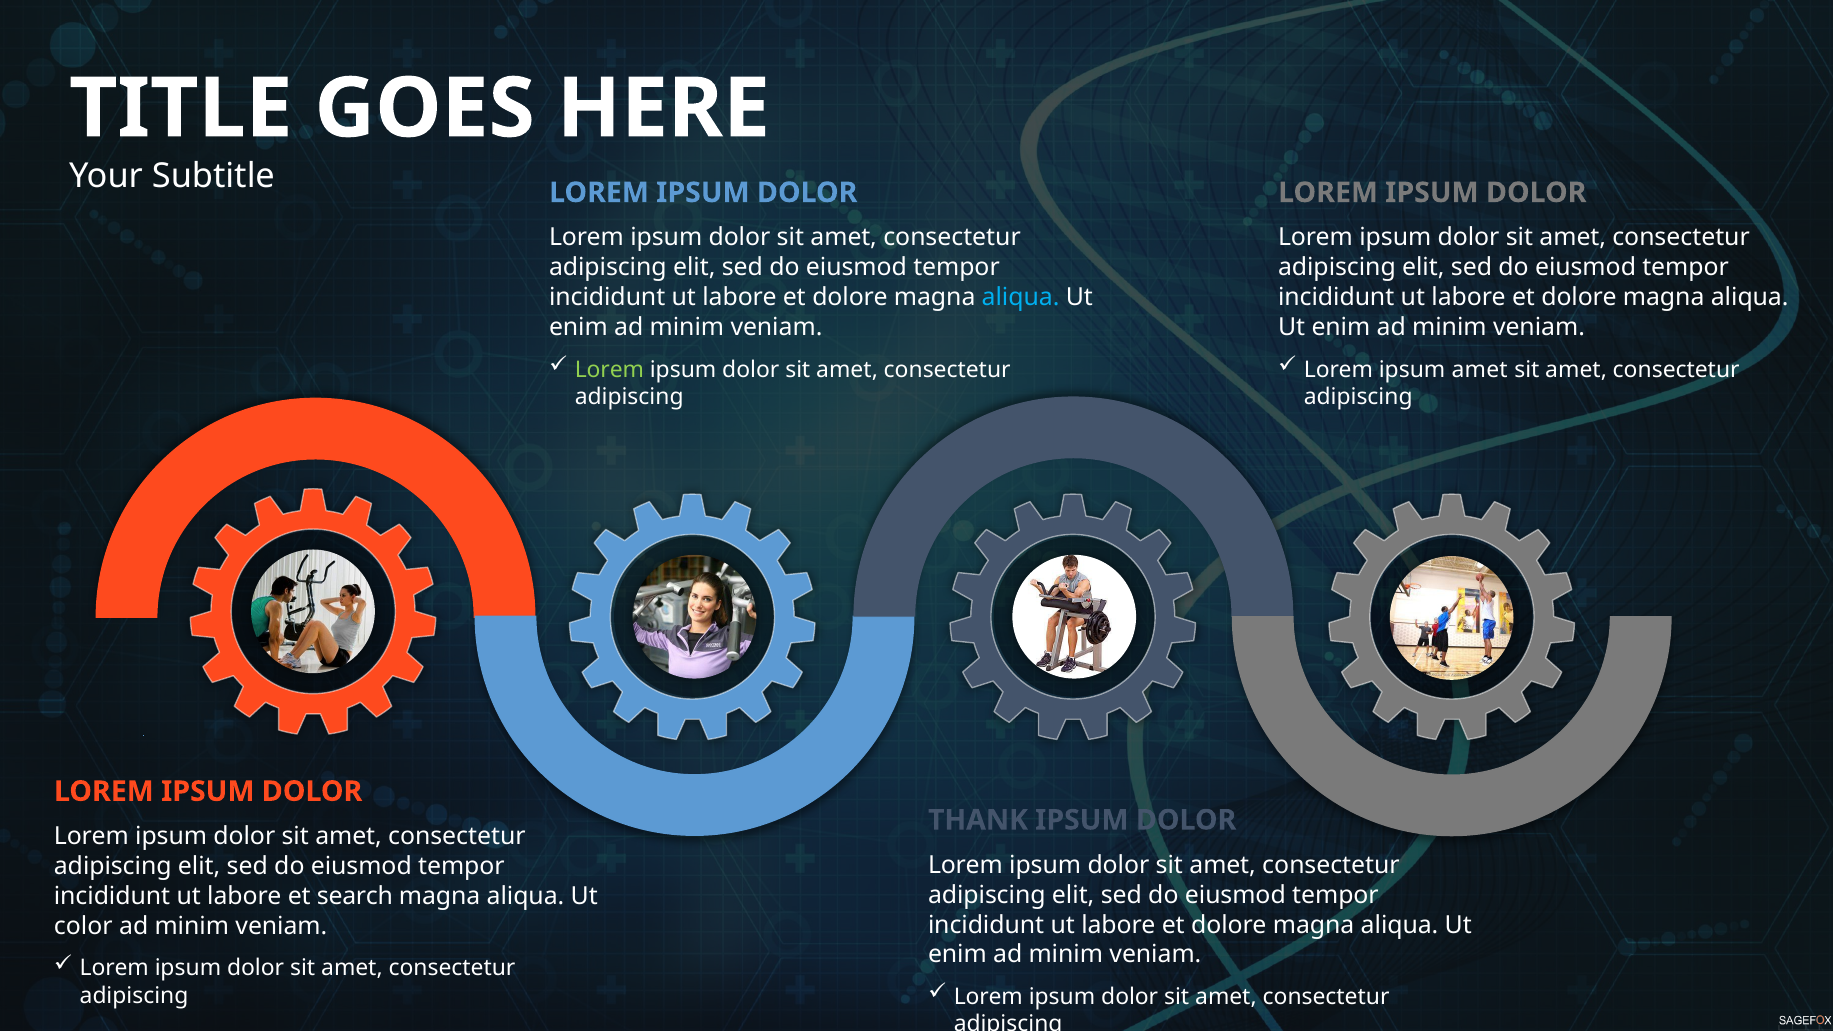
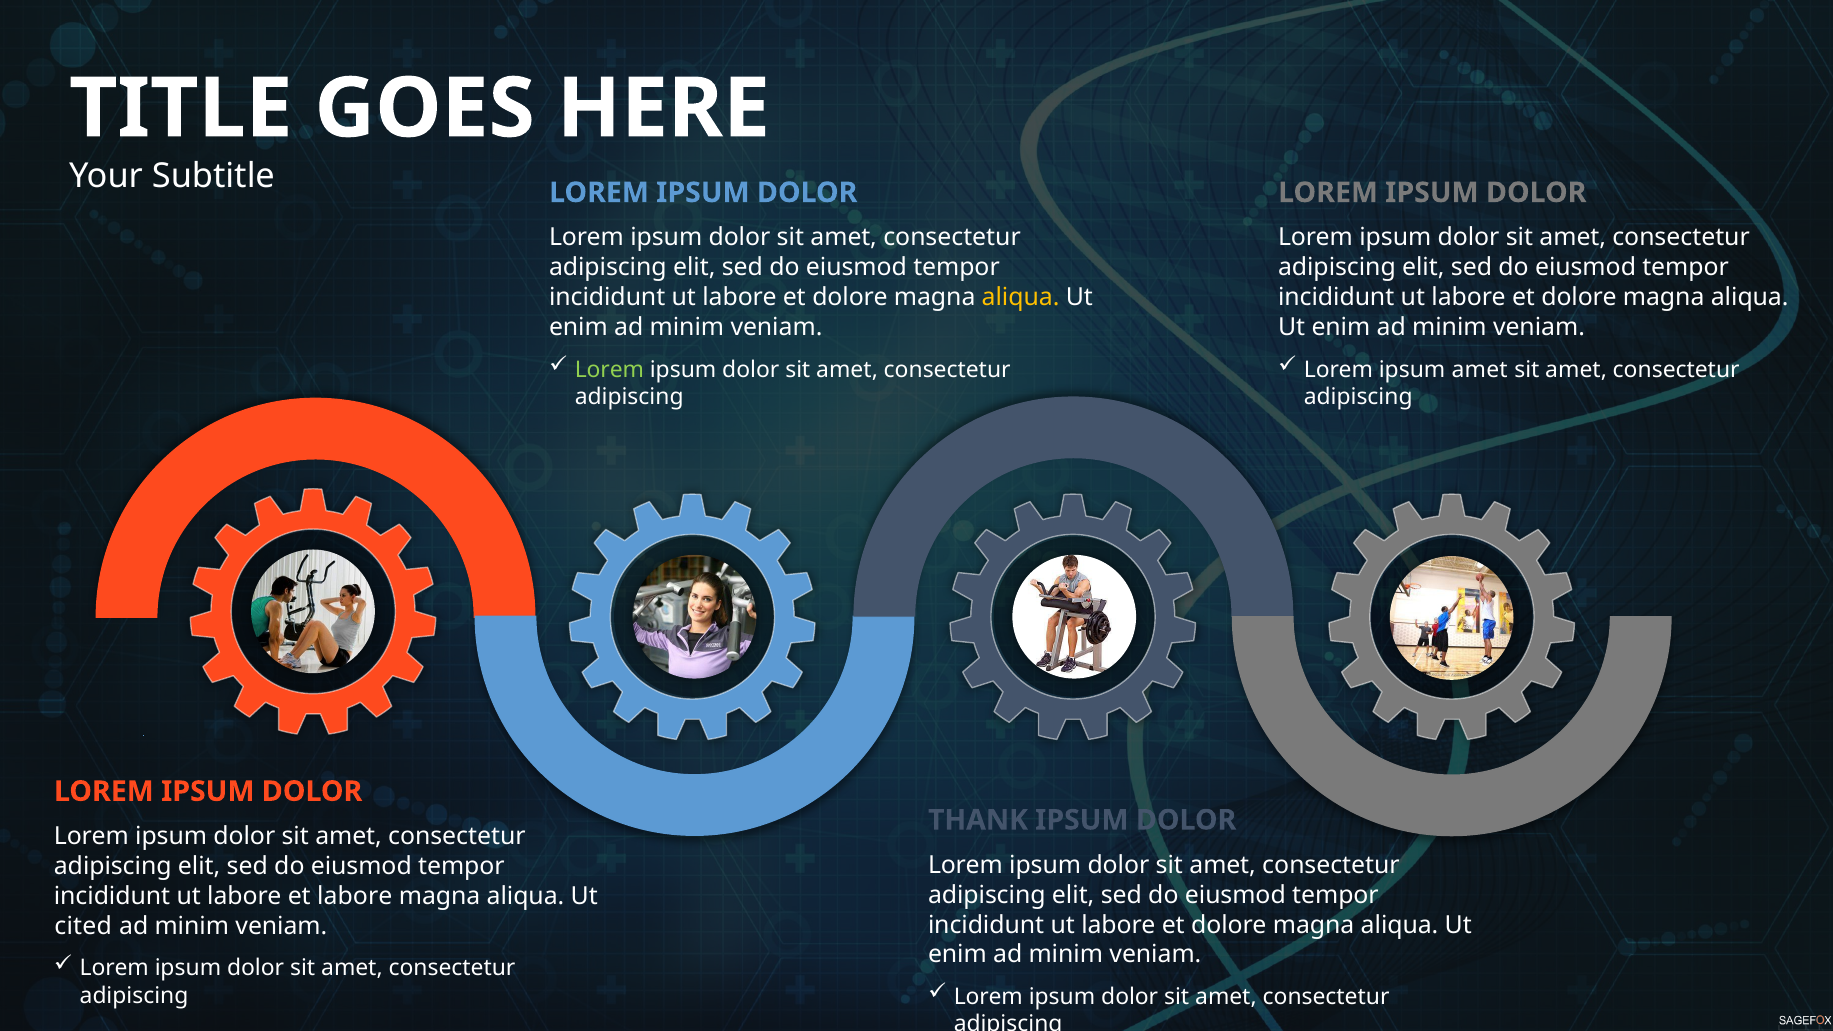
aliqua at (1021, 297) colour: light blue -> yellow
et search: search -> labore
color: color -> cited
